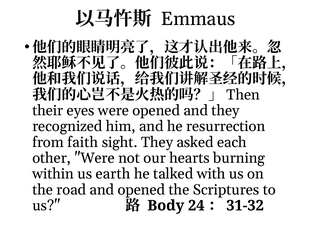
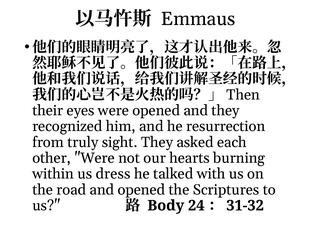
faith: faith -> truly
earth: earth -> dress
